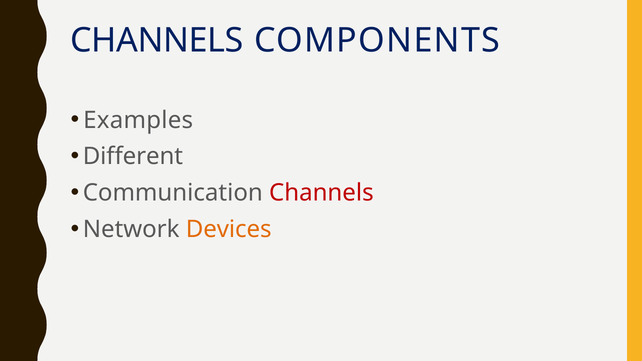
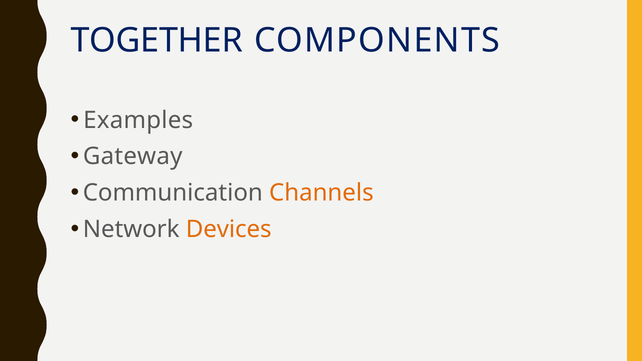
CHANNELS at (157, 41): CHANNELS -> TOGETHER
Different: Different -> Gateway
Channels at (321, 193) colour: red -> orange
